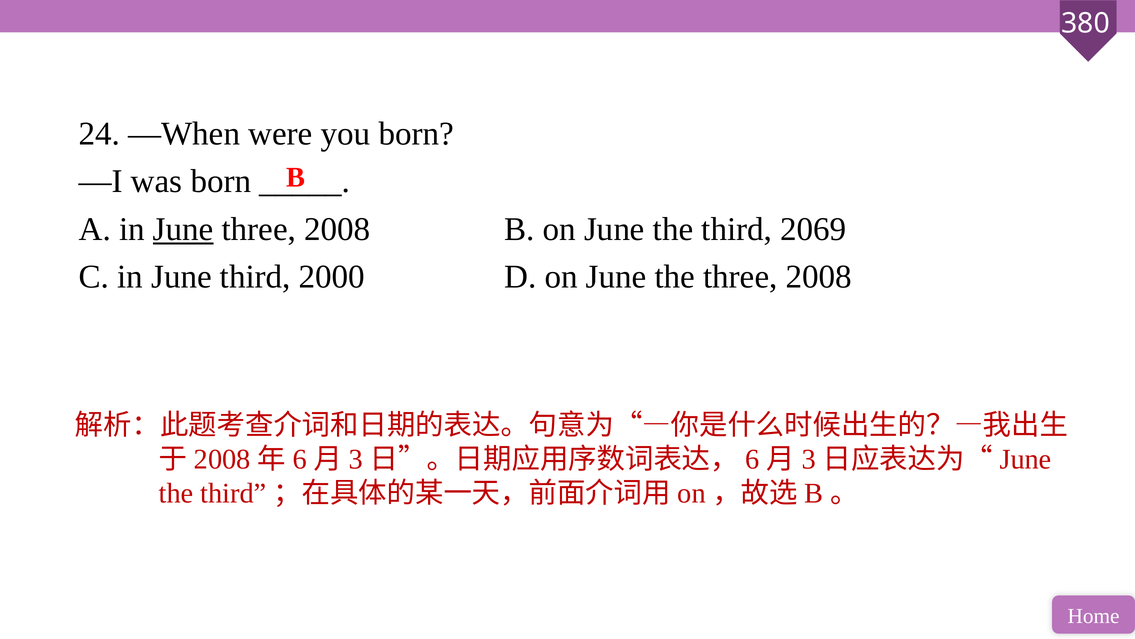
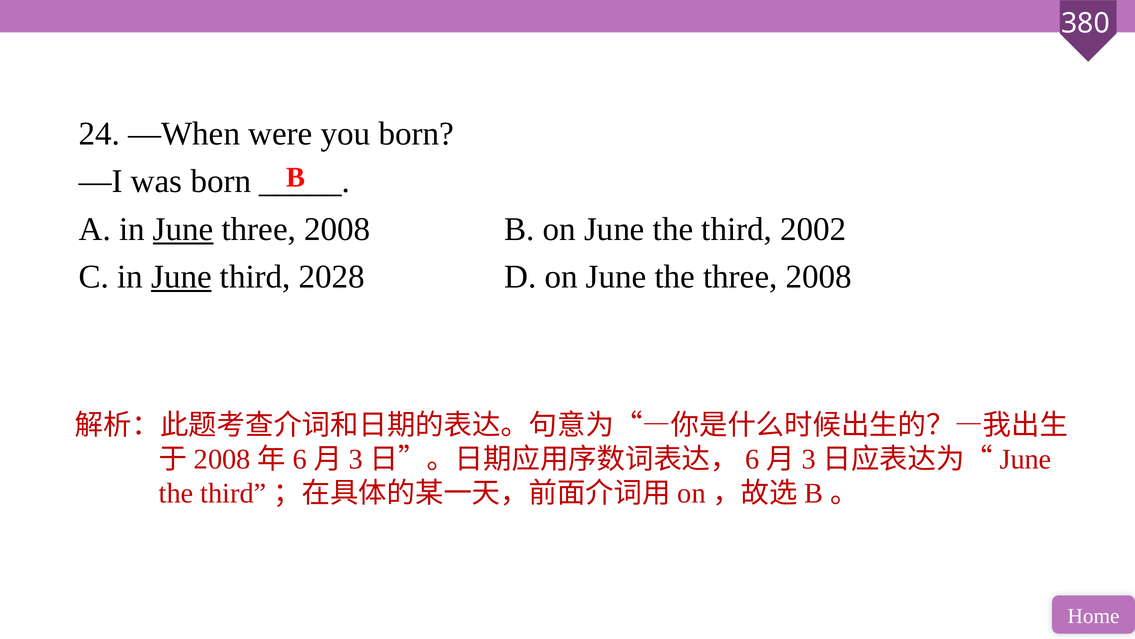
2069: 2069 -> 2002
June at (181, 277) underline: none -> present
2000: 2000 -> 2028
